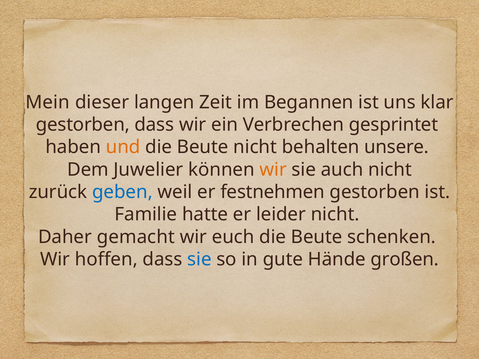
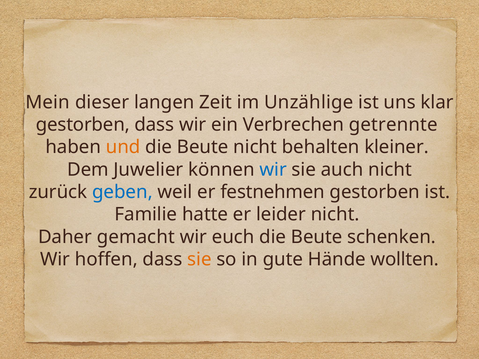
Begannen: Begannen -> Unzählige
gesprintet: gesprintet -> getrennte
unsere: unsere -> kleiner
wir at (273, 170) colour: orange -> blue
sie at (199, 260) colour: blue -> orange
großen: großen -> wollten
